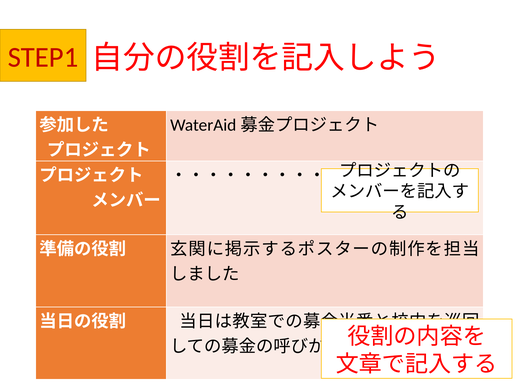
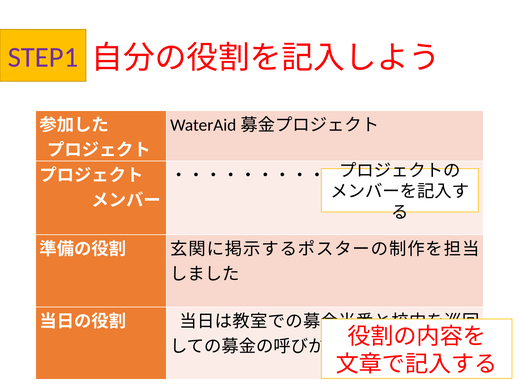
STEP1 colour: red -> purple
